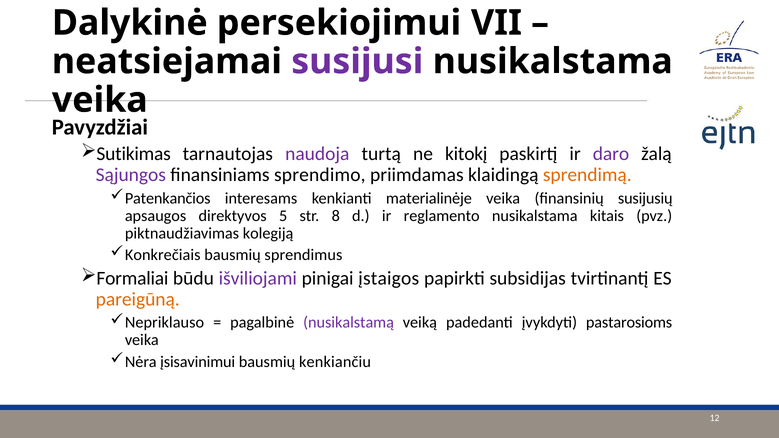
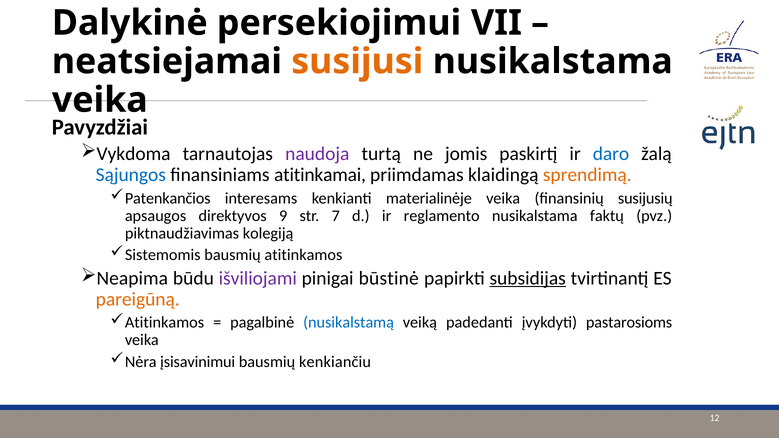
susijusi colour: purple -> orange
Sutikimas: Sutikimas -> Vykdoma
kitokį: kitokį -> jomis
daro colour: purple -> blue
Sąjungos colour: purple -> blue
sprendimo: sprendimo -> atitinkamai
5: 5 -> 9
8: 8 -> 7
kitais: kitais -> faktų
Konkrečiais: Konkrečiais -> Sistemomis
bausmių sprendimus: sprendimus -> atitinkamos
Formaliai: Formaliai -> Neapima
įstaigos: įstaigos -> būstinė
subsidijas underline: none -> present
Nepriklauso at (165, 323): Nepriklauso -> Atitinkamos
nusikalstamą colour: purple -> blue
